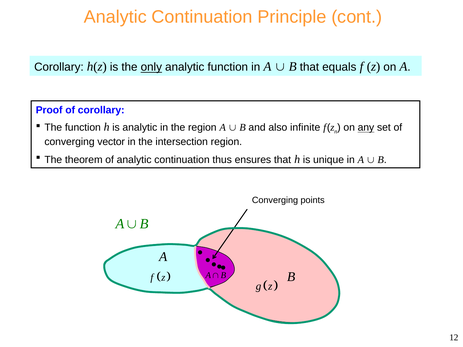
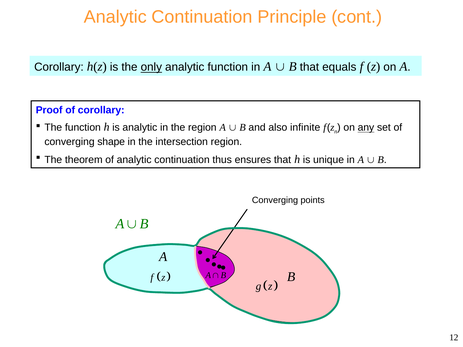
vector: vector -> shape
